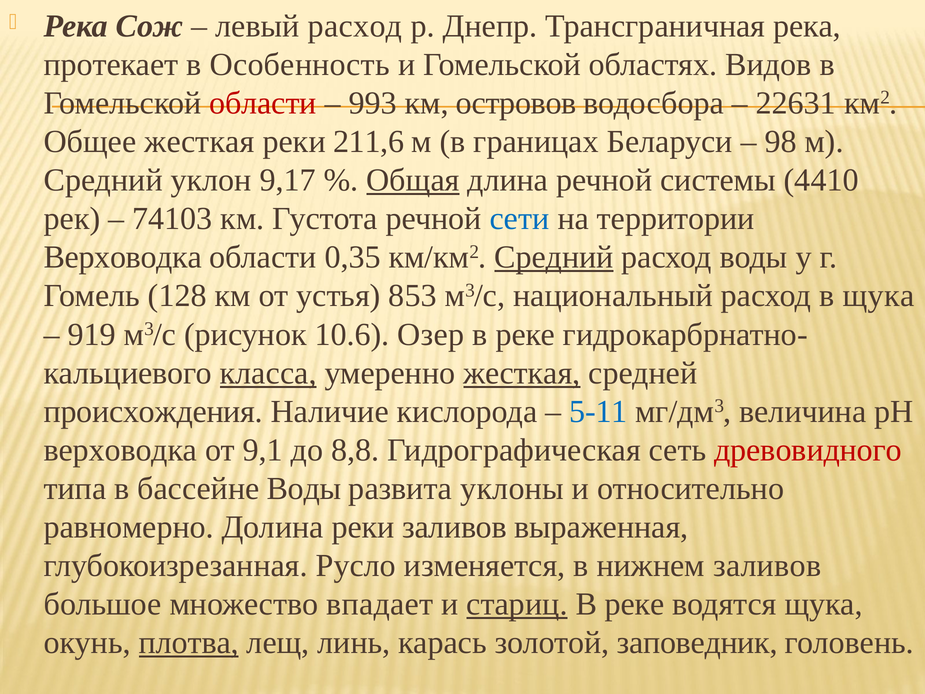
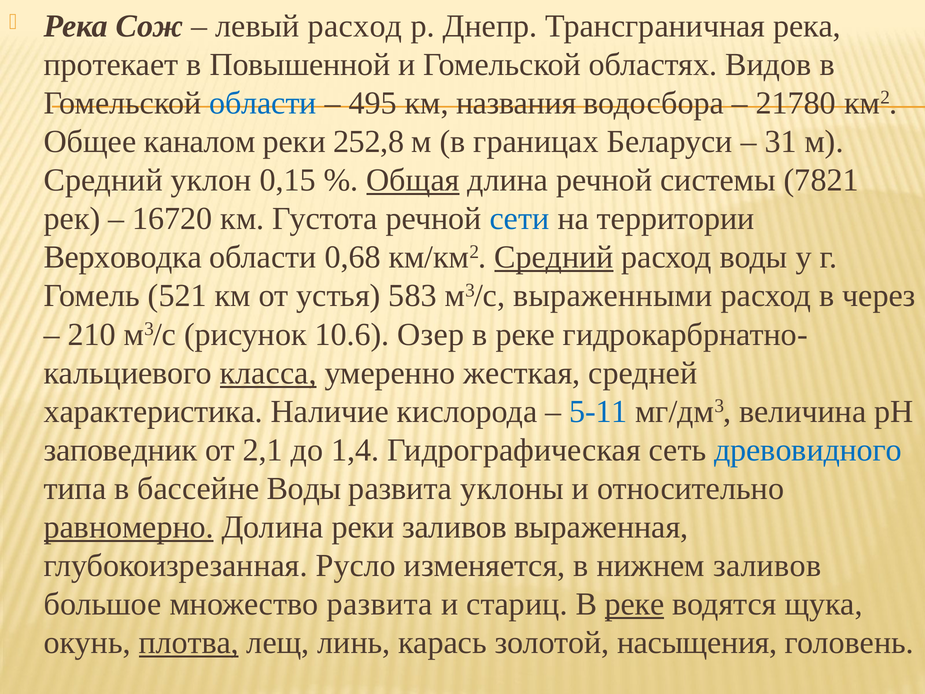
Особенность: Особенность -> Повышенной
области at (263, 103) colour: red -> blue
993: 993 -> 495
островов: островов -> названия
22631: 22631 -> 21780
Общее жесткая: жесткая -> каналом
211,6: 211,6 -> 252,8
98: 98 -> 31
9,17: 9,17 -> 0,15
4410: 4410 -> 7821
74103: 74103 -> 16720
0,35: 0,35 -> 0,68
128: 128 -> 521
853: 853 -> 583
национальный: национальный -> выраженными
в щука: щука -> через
919: 919 -> 210
жесткая at (522, 373) underline: present -> none
происхождения: происхождения -> характеристика
верховодка at (121, 450): верховодка -> заповедник
9,1: 9,1 -> 2,1
8,8: 8,8 -> 1,4
древовидного colour: red -> blue
равномерно underline: none -> present
множество впадает: впадает -> развита
стариц underline: present -> none
реке at (635, 604) underline: none -> present
заповедник: заповедник -> насыщения
